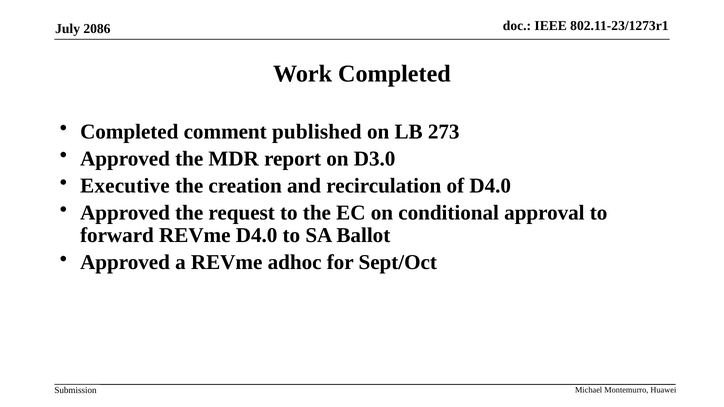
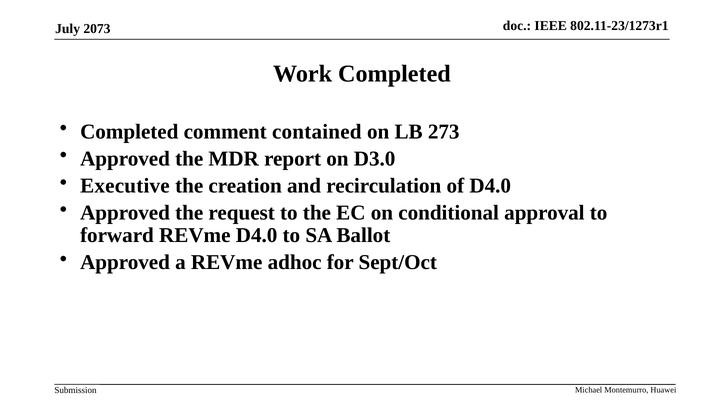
2086: 2086 -> 2073
published: published -> contained
